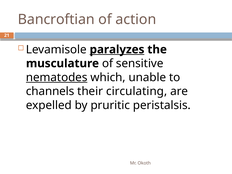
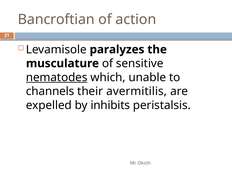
paralyzes underline: present -> none
circulating: circulating -> avermitilis
pruritic: pruritic -> inhibits
